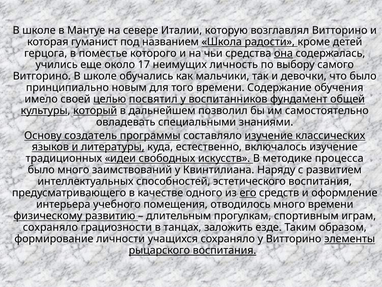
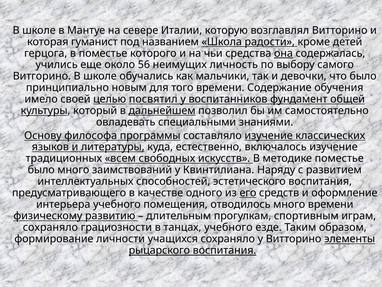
17: 17 -> 56
который underline: present -> none
дальнейшем underline: none -> present
создатель: создатель -> философа
идеи: идеи -> всем
методике процесса: процесса -> поместье
танцах заложить: заложить -> учебного
